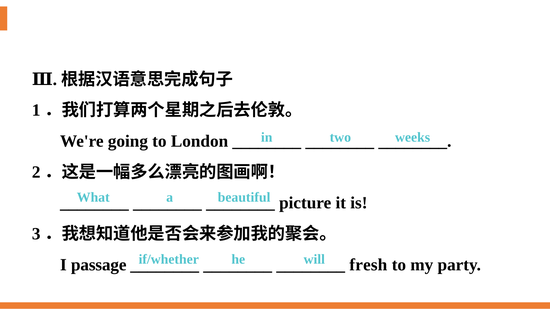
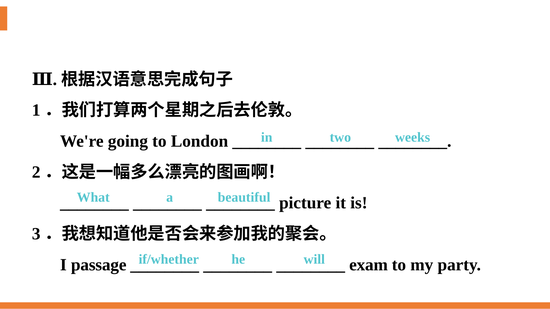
fresh: fresh -> exam
